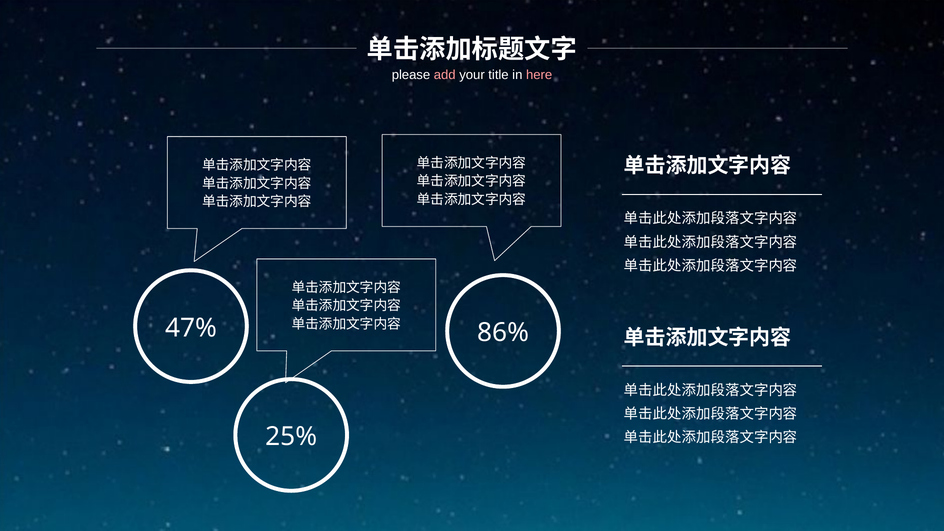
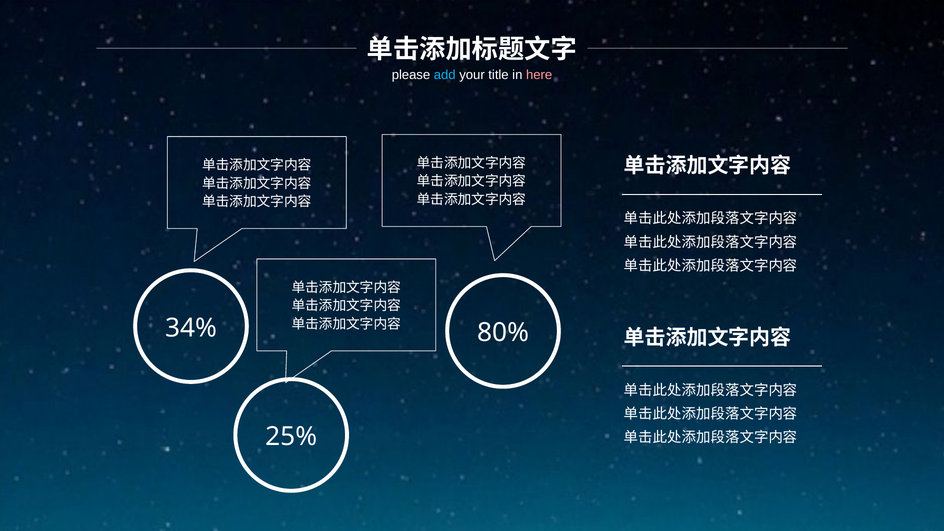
add colour: pink -> light blue
86%: 86% -> 80%
47%: 47% -> 34%
